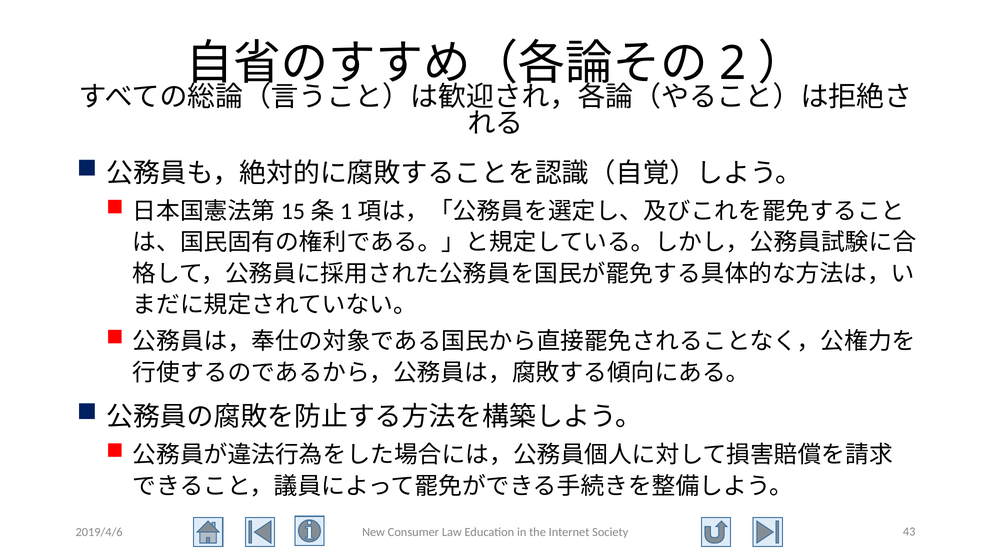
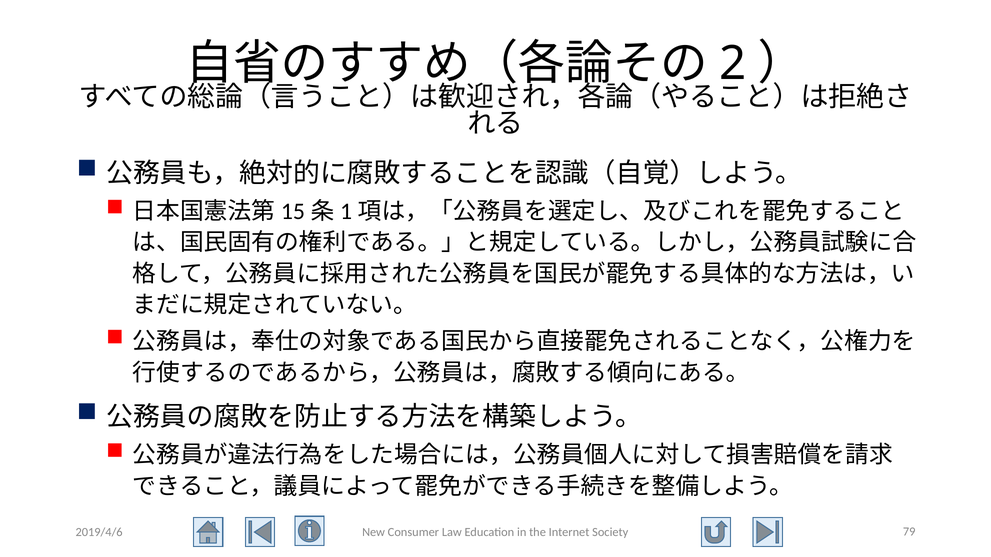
43: 43 -> 79
